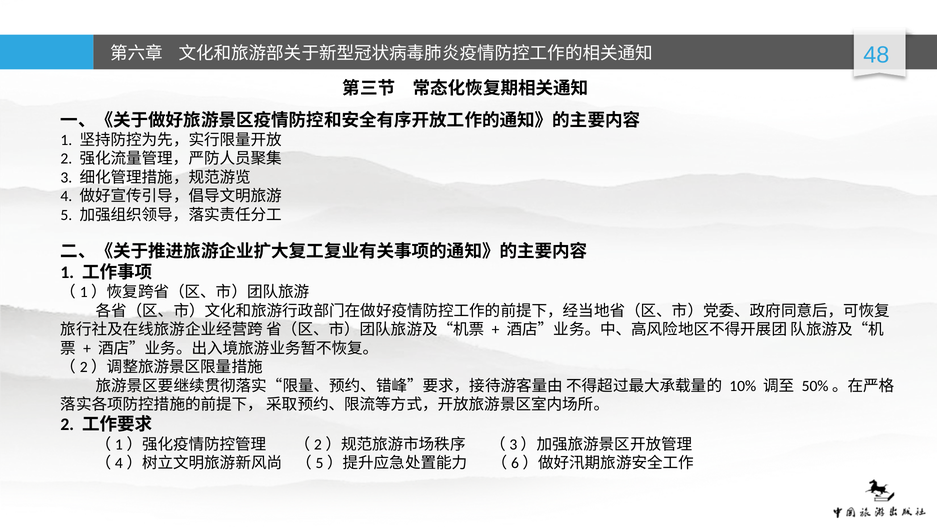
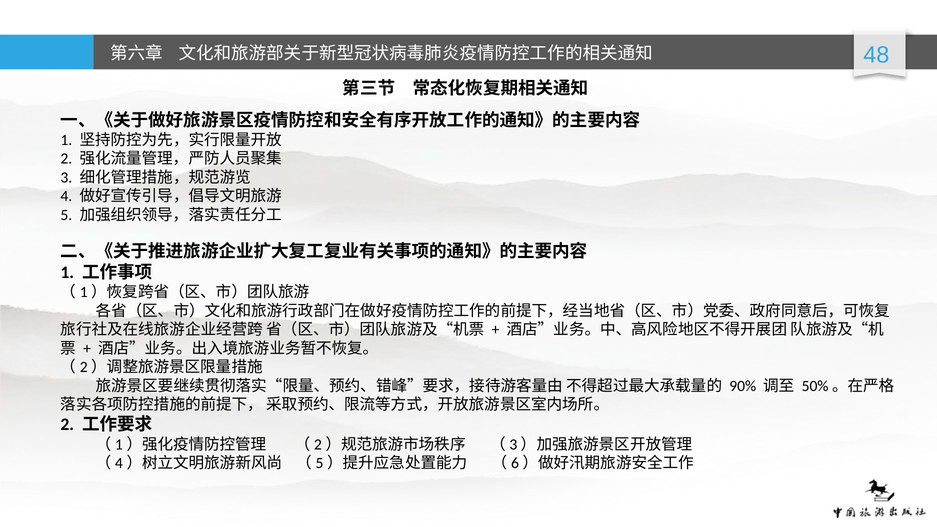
10%: 10% -> 90%
